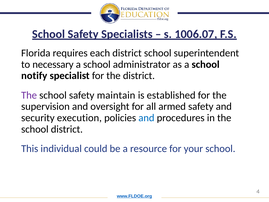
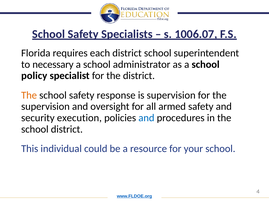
notify: notify -> policy
The at (29, 95) colour: purple -> orange
maintain: maintain -> response
is established: established -> supervision
